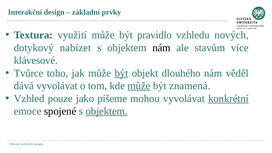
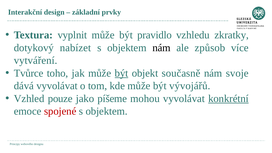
využití: využití -> vyplnit
nových: nových -> zkratky
stavům: stavům -> způsob
klávesové: klávesové -> vytváření
dlouhého: dlouhého -> současně
věděl: věděl -> svoje
může at (139, 86) underline: present -> none
znamená: znamená -> vývojářů
spojené colour: black -> red
objektem at (107, 111) underline: present -> none
